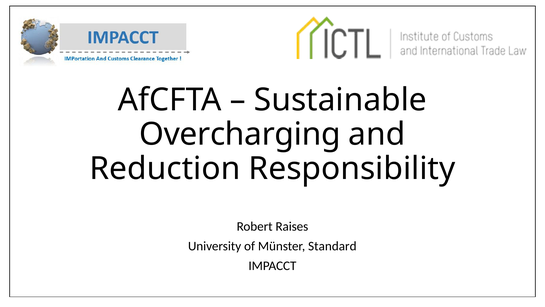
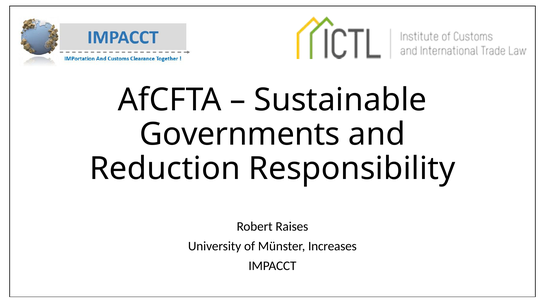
Overcharging: Overcharging -> Governments
Standard: Standard -> Increases
